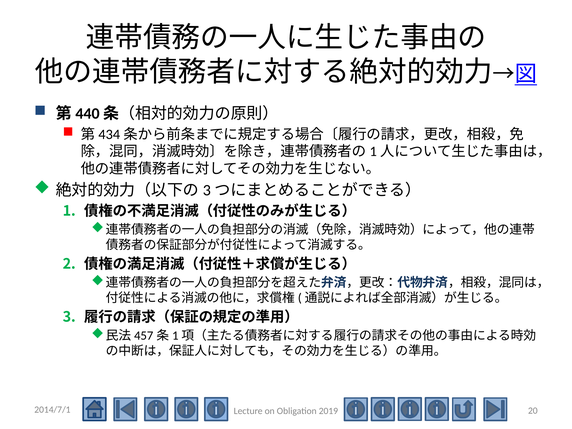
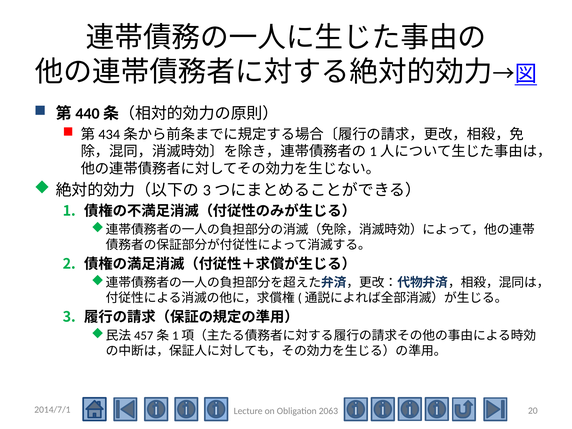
2019: 2019 -> 2063
